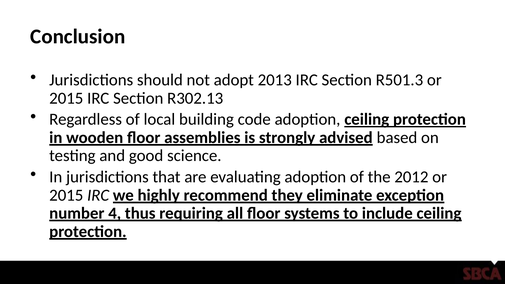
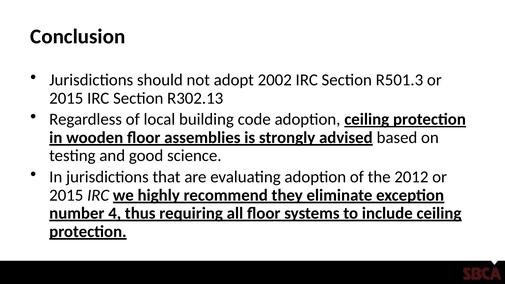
2013: 2013 -> 2002
